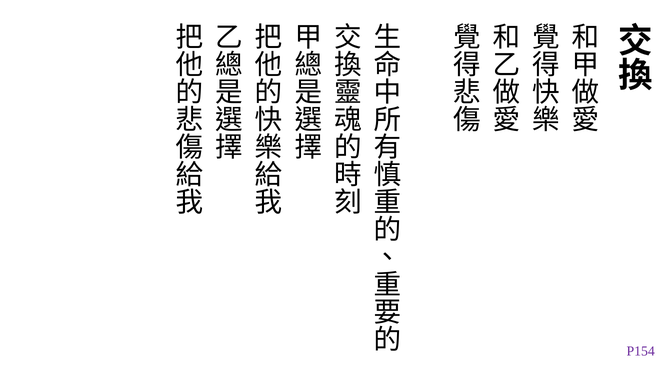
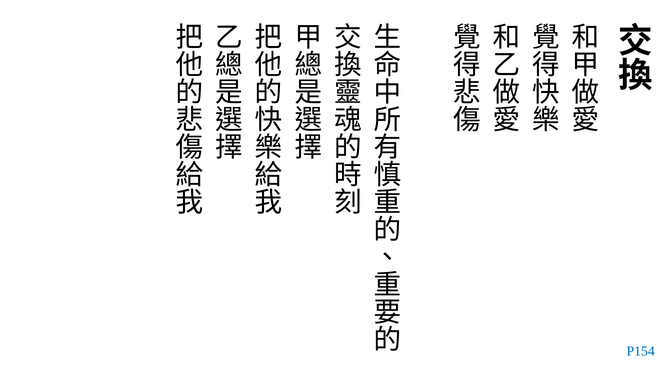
P154 colour: purple -> blue
